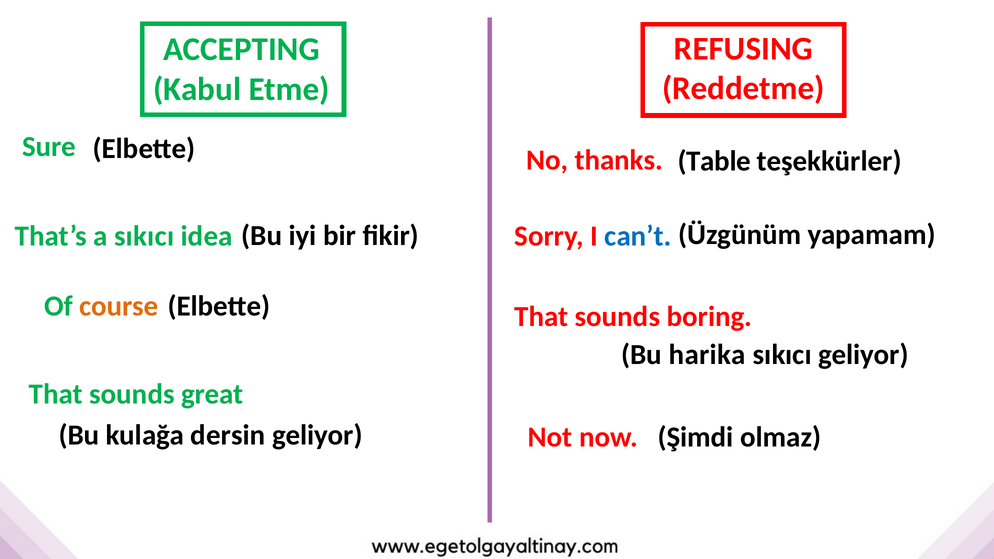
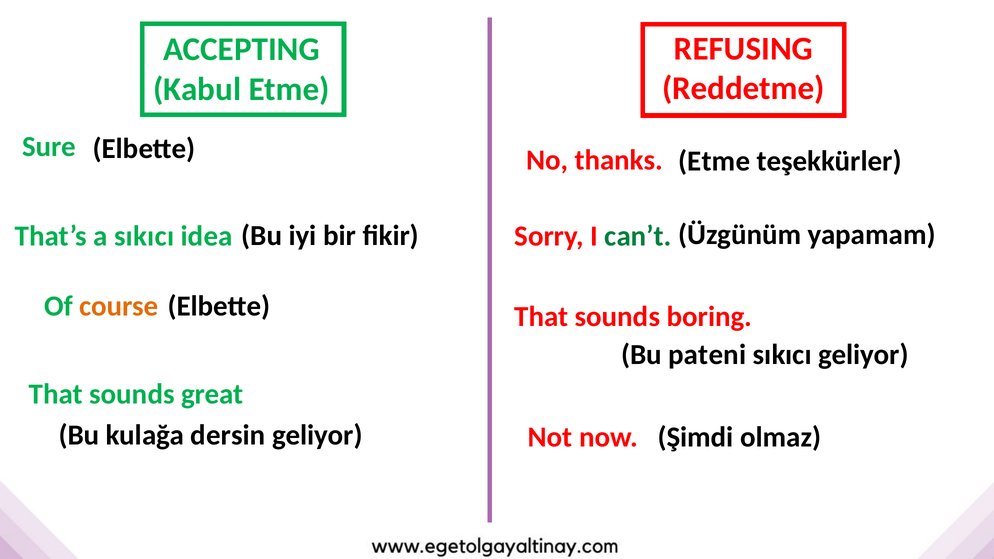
Table at (714, 161): Table -> Etme
can’t colour: blue -> green
harika: harika -> pateni
